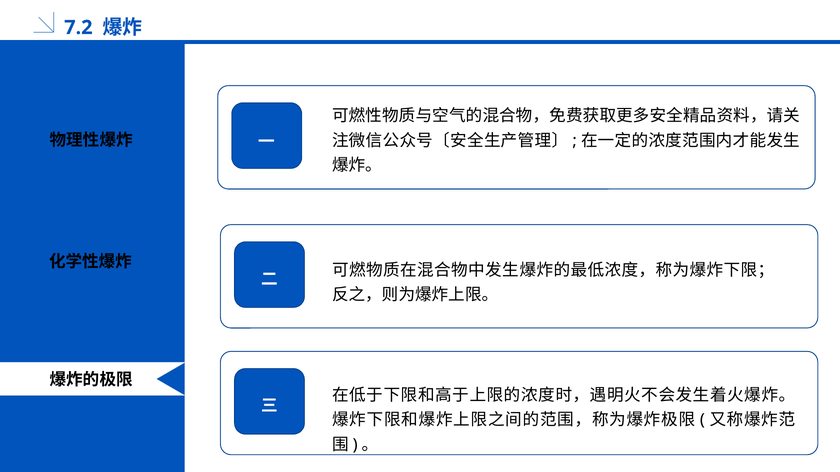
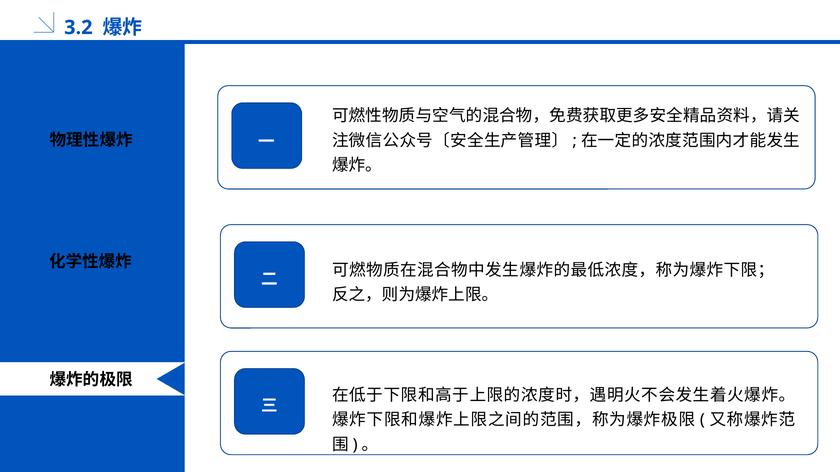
7.2: 7.2 -> 3.2
